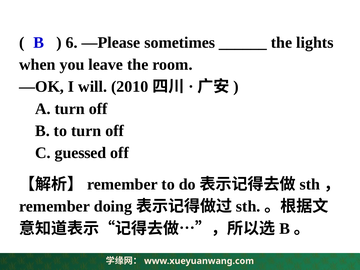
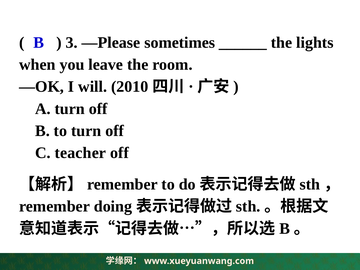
6: 6 -> 3
guessed: guessed -> teacher
